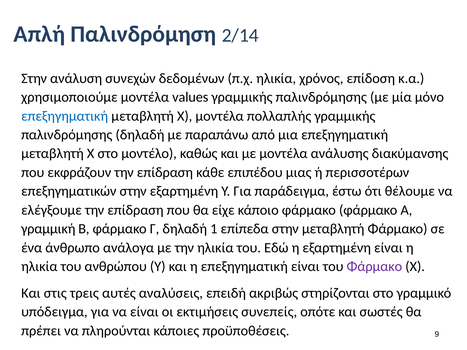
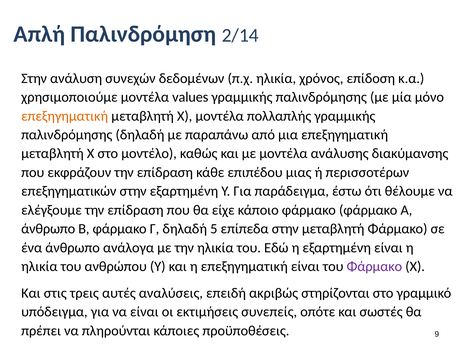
επεξηγηματική at (65, 116) colour: blue -> orange
γραμμική at (48, 229): γραμμική -> άνθρωπο
1: 1 -> 5
